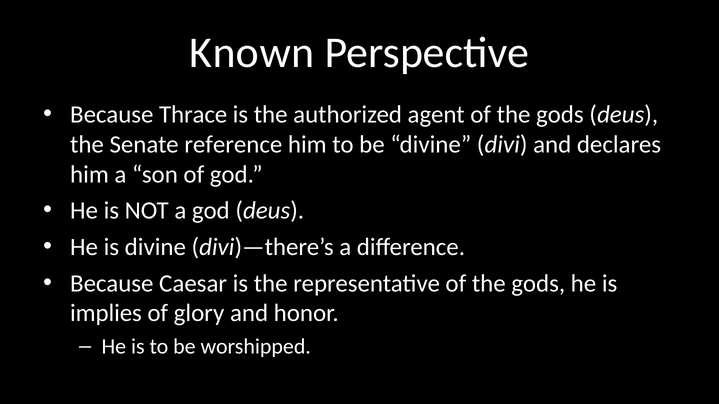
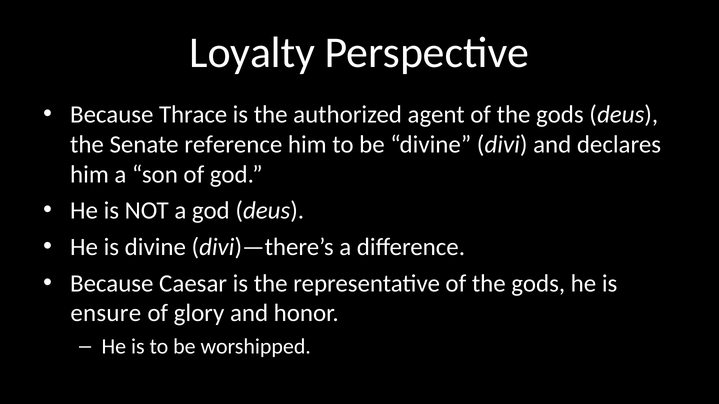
Known: Known -> Loyalty
implies: implies -> ensure
